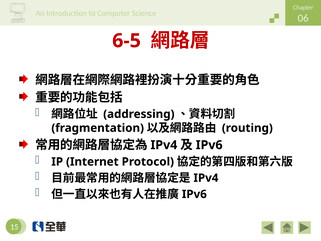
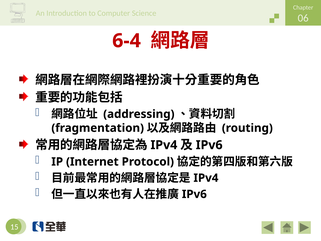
6-5: 6-5 -> 6-4
